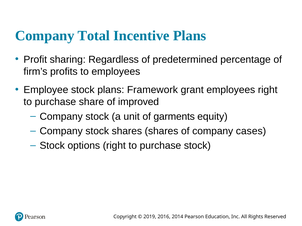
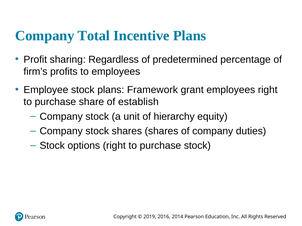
improved: improved -> establish
garments: garments -> hierarchy
cases: cases -> duties
